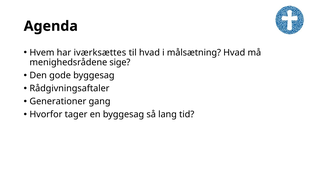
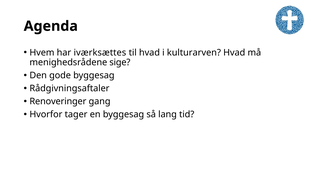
målsætning: målsætning -> kulturarven
Generationer: Generationer -> Renoveringer
